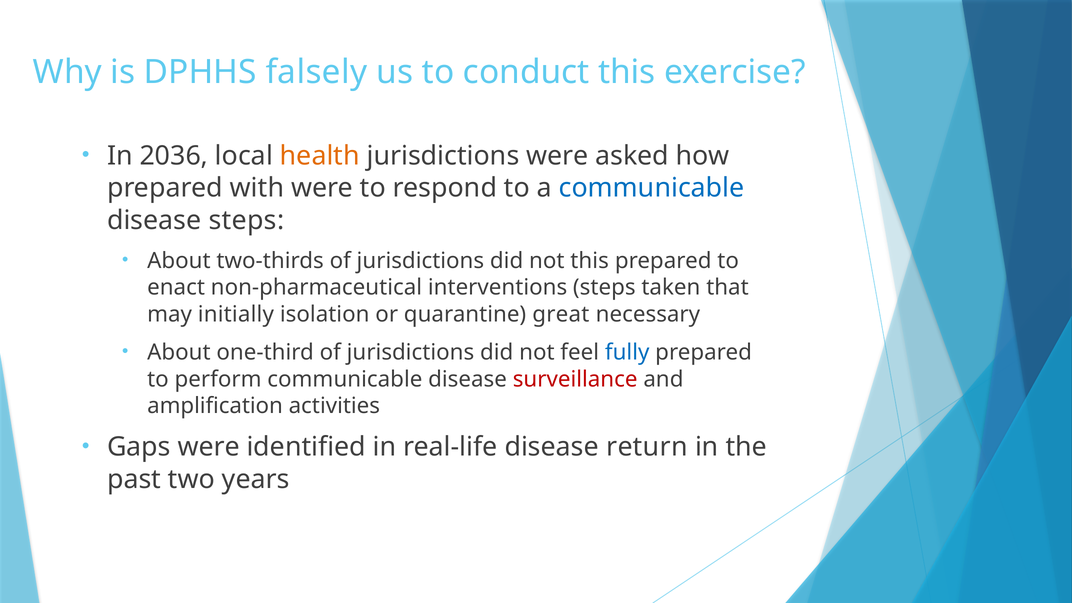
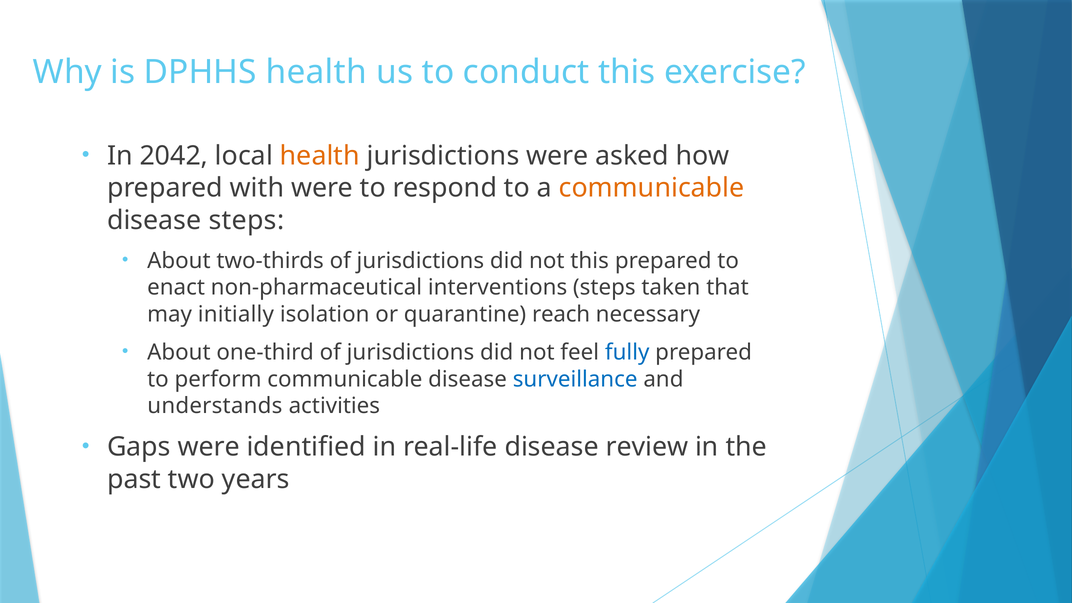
DPHHS falsely: falsely -> health
2036: 2036 -> 2042
communicable at (652, 188) colour: blue -> orange
great: great -> reach
surveillance colour: red -> blue
amplification: amplification -> understands
return: return -> review
